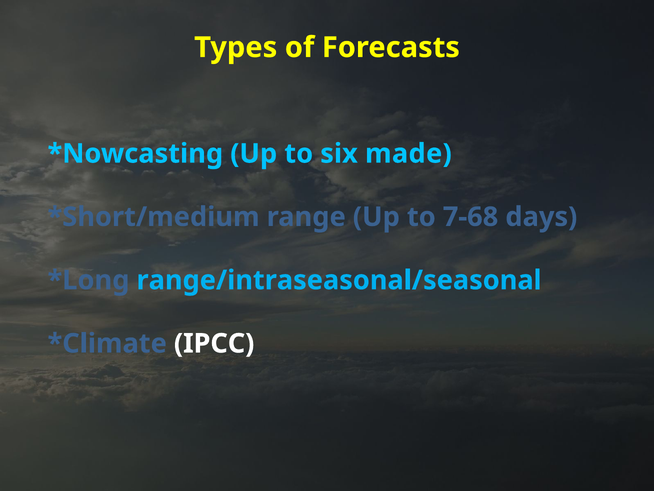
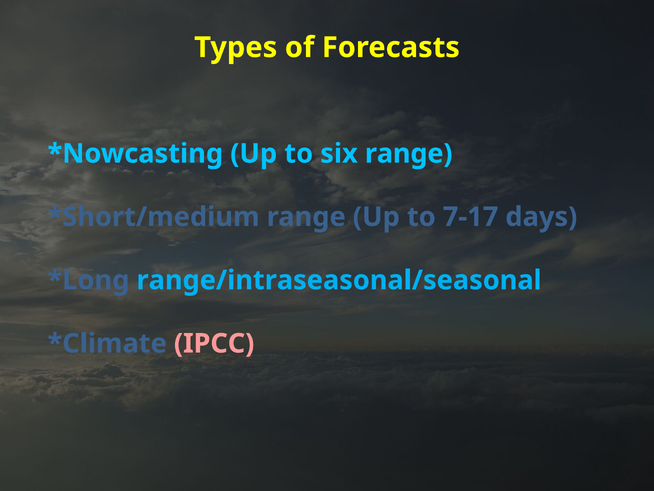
six made: made -> range
7-68: 7-68 -> 7-17
IPCC colour: white -> pink
